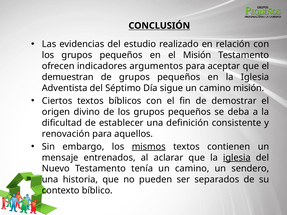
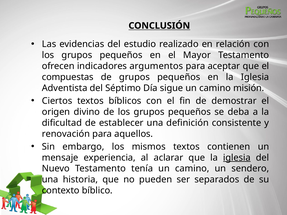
el Misión: Misión -> Mayor
demuestran: demuestran -> compuestas
mismos underline: present -> none
entrenados: entrenados -> experiencia
